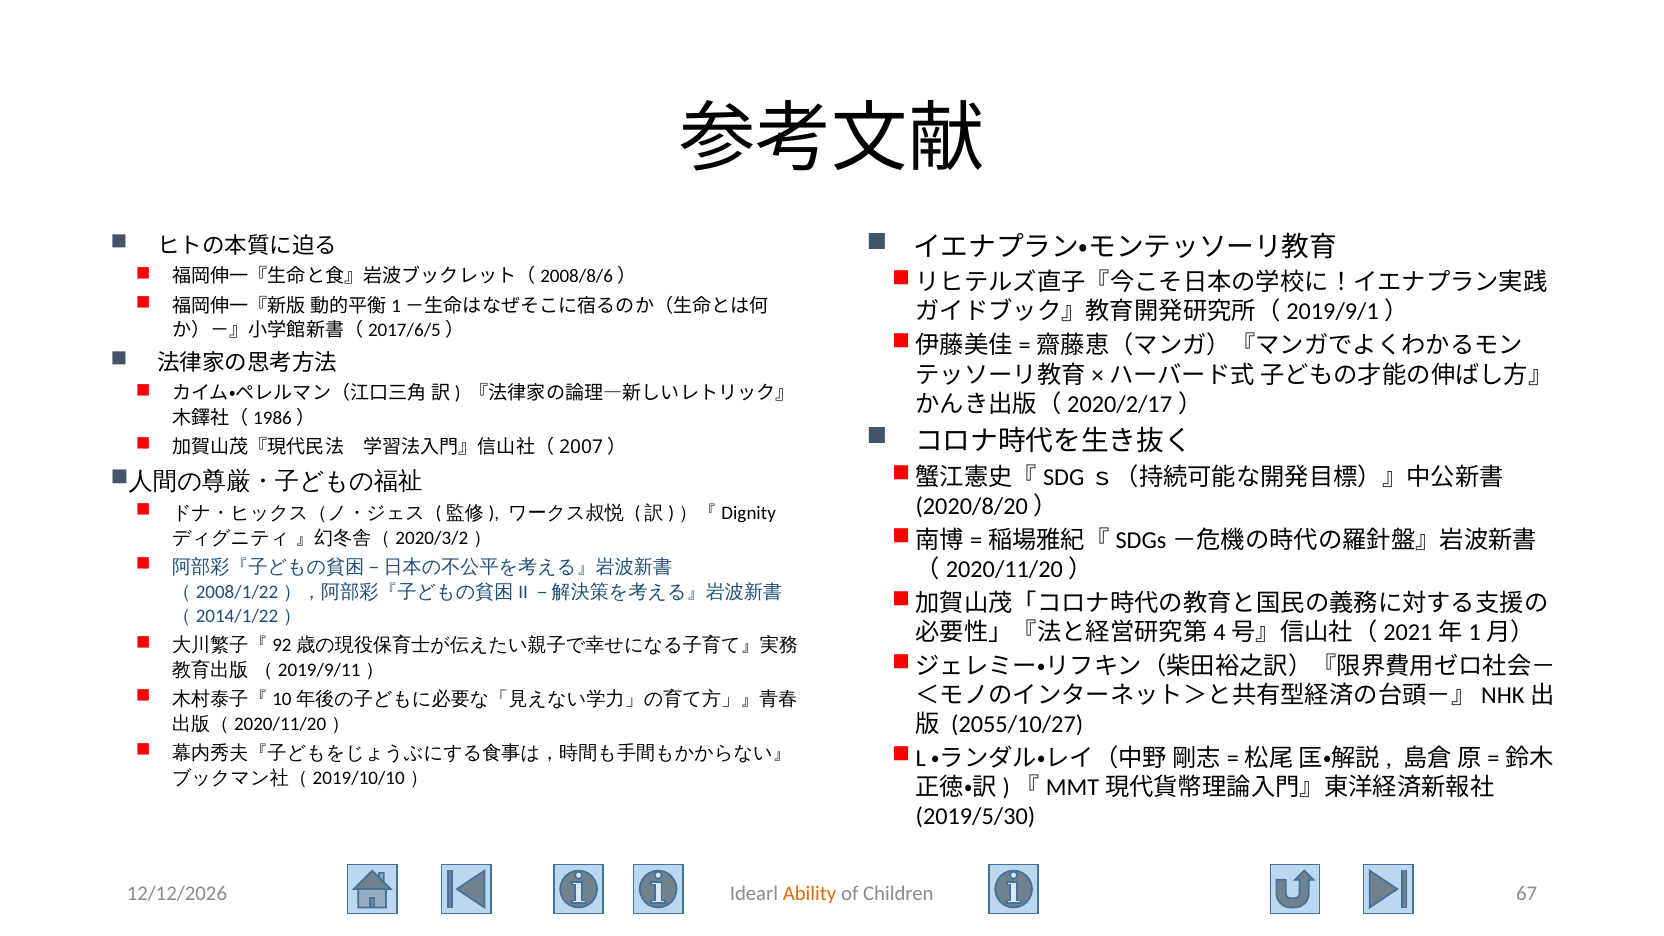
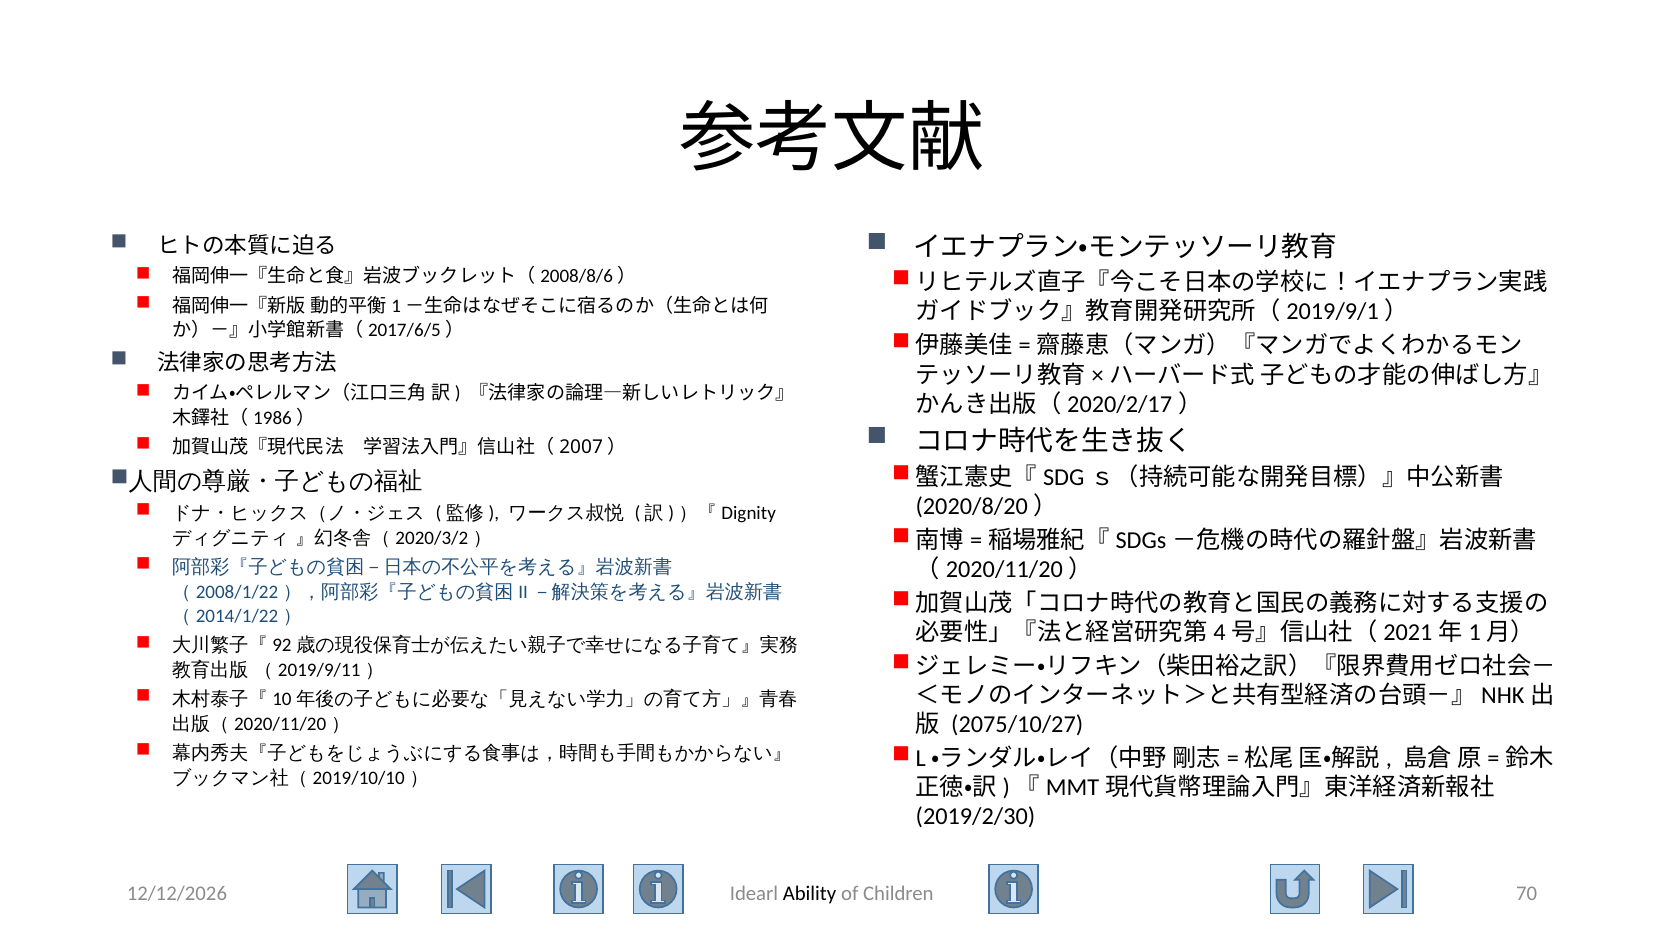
2055/10/27: 2055/10/27 -> 2075/10/27
2019/5/30: 2019/5/30 -> 2019/2/30
Ability colour: orange -> black
67: 67 -> 70
